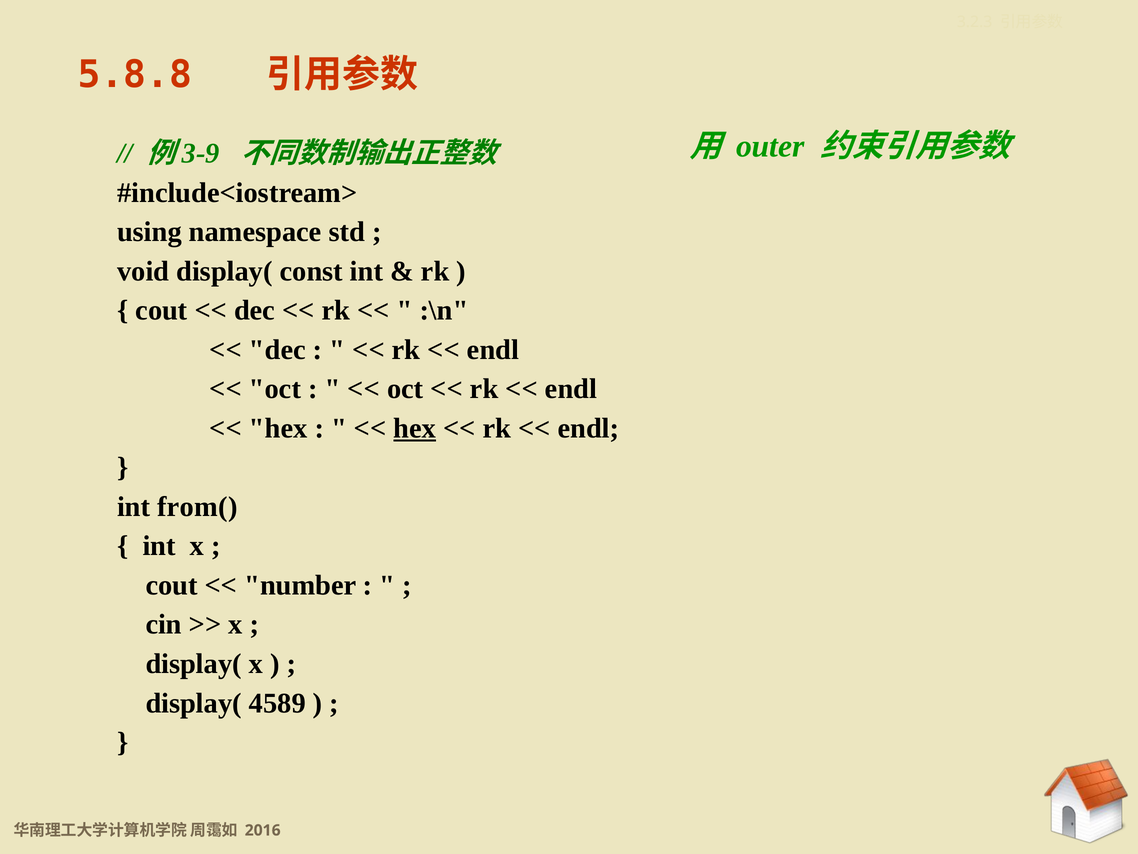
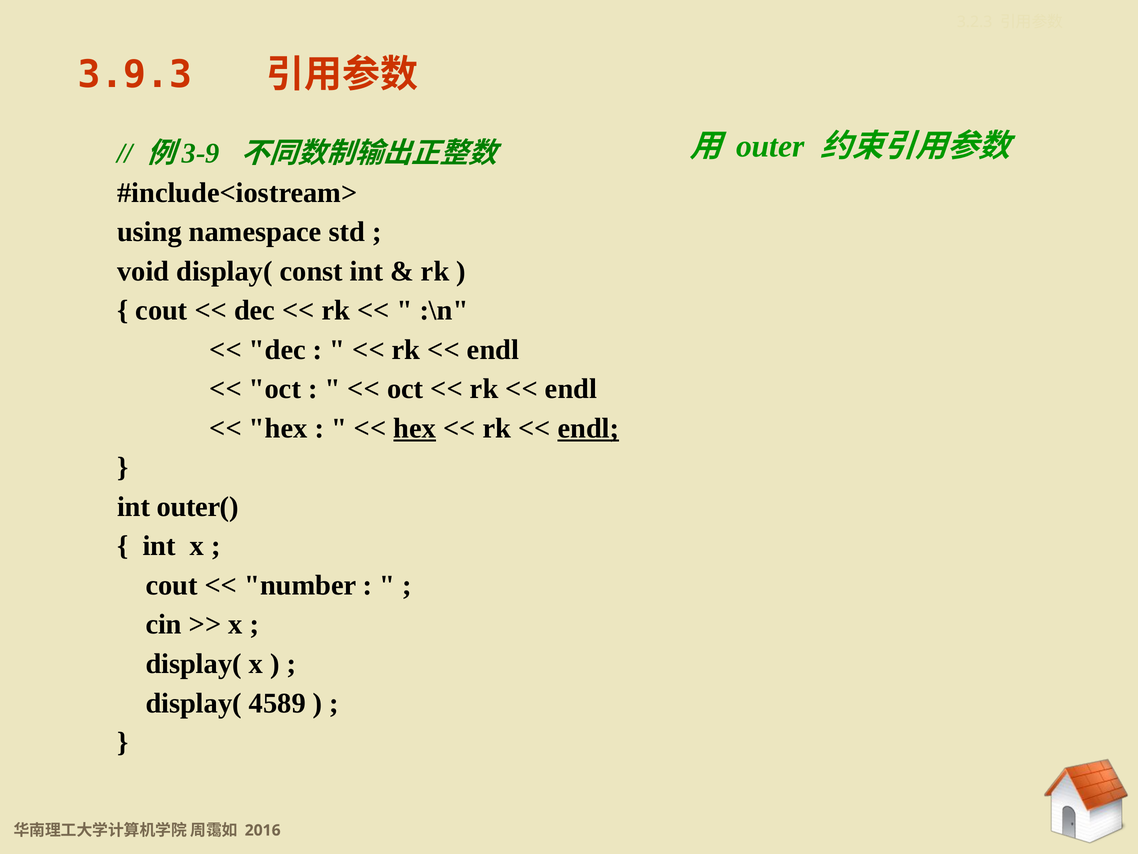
5.8.8: 5.8.8 -> 3.9.3
endl at (588, 428) underline: none -> present
from(: from( -> outer(
